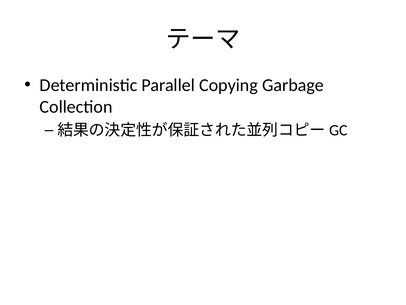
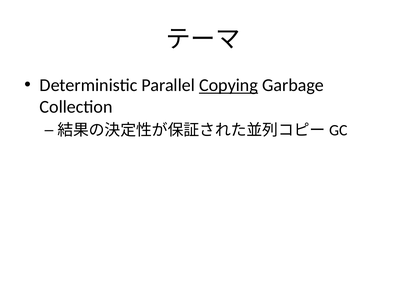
Copying underline: none -> present
